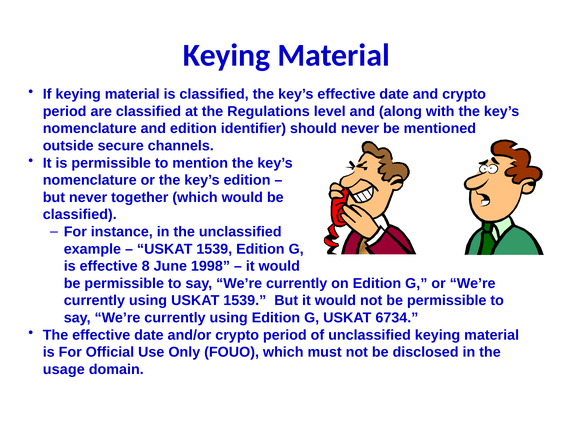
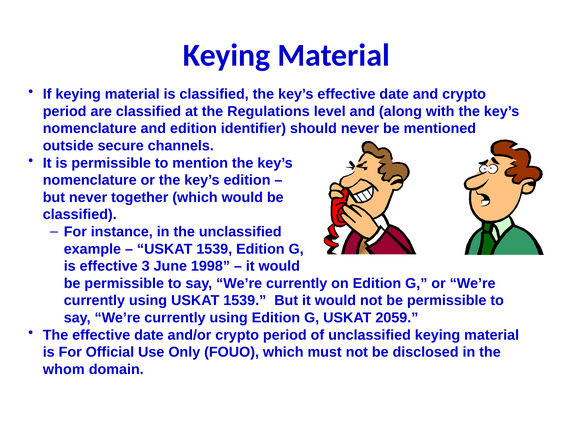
8: 8 -> 3
6734: 6734 -> 2059
usage: usage -> whom
